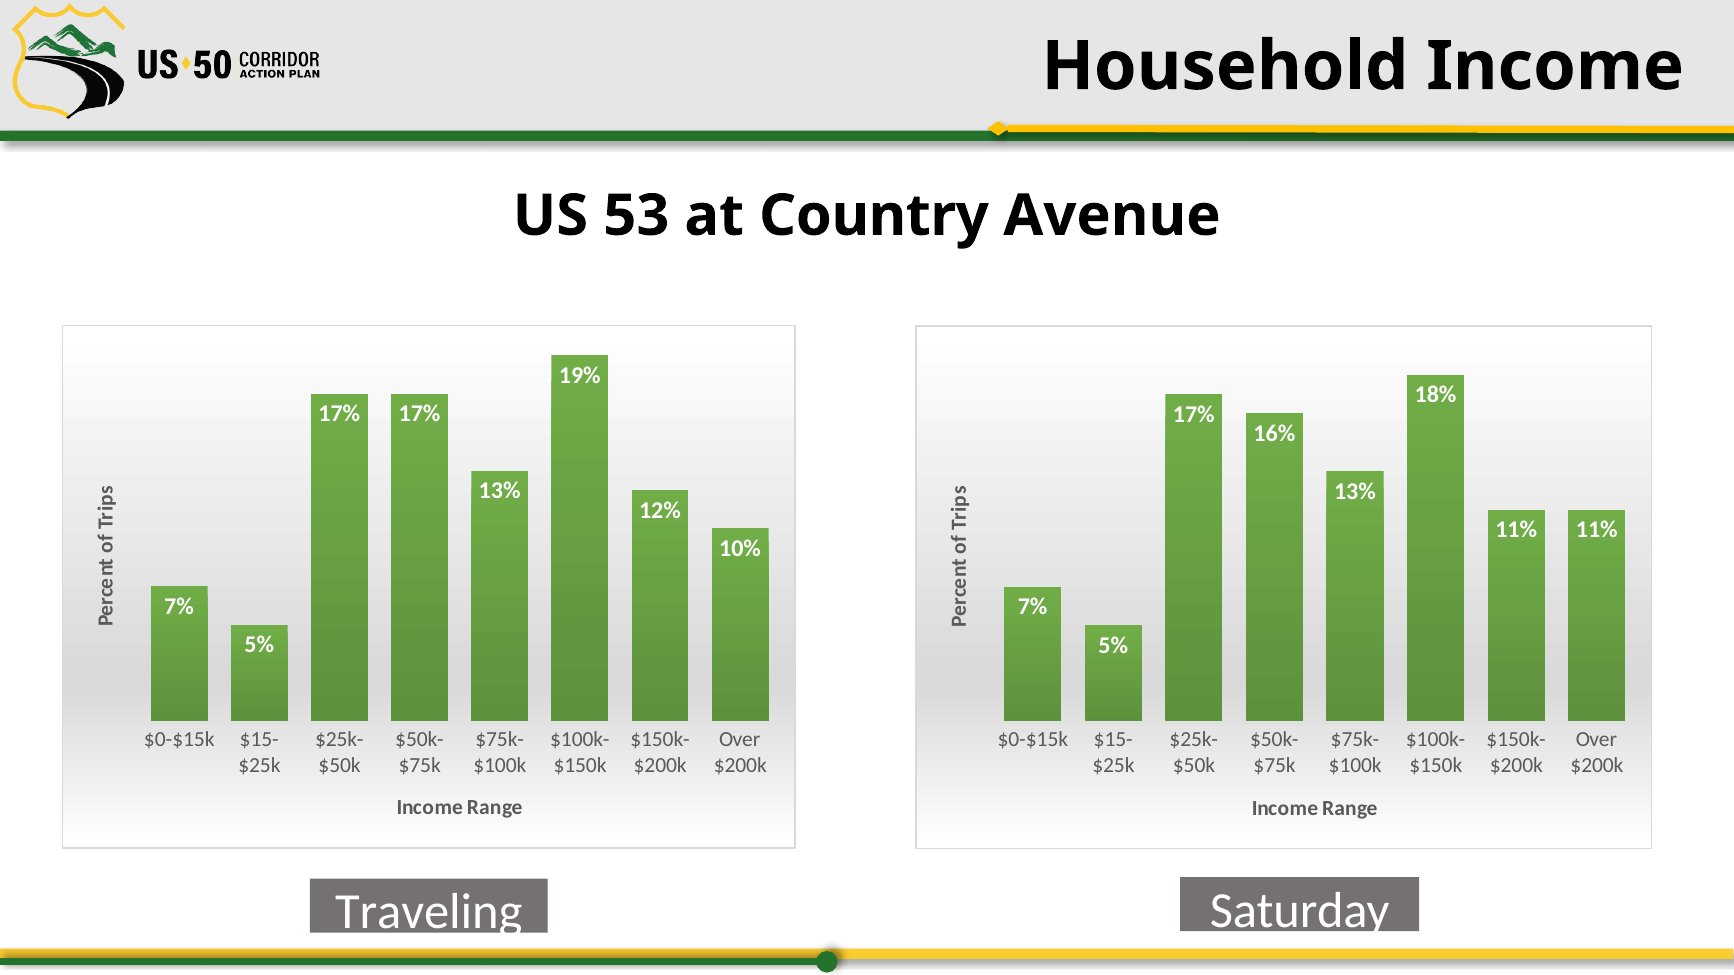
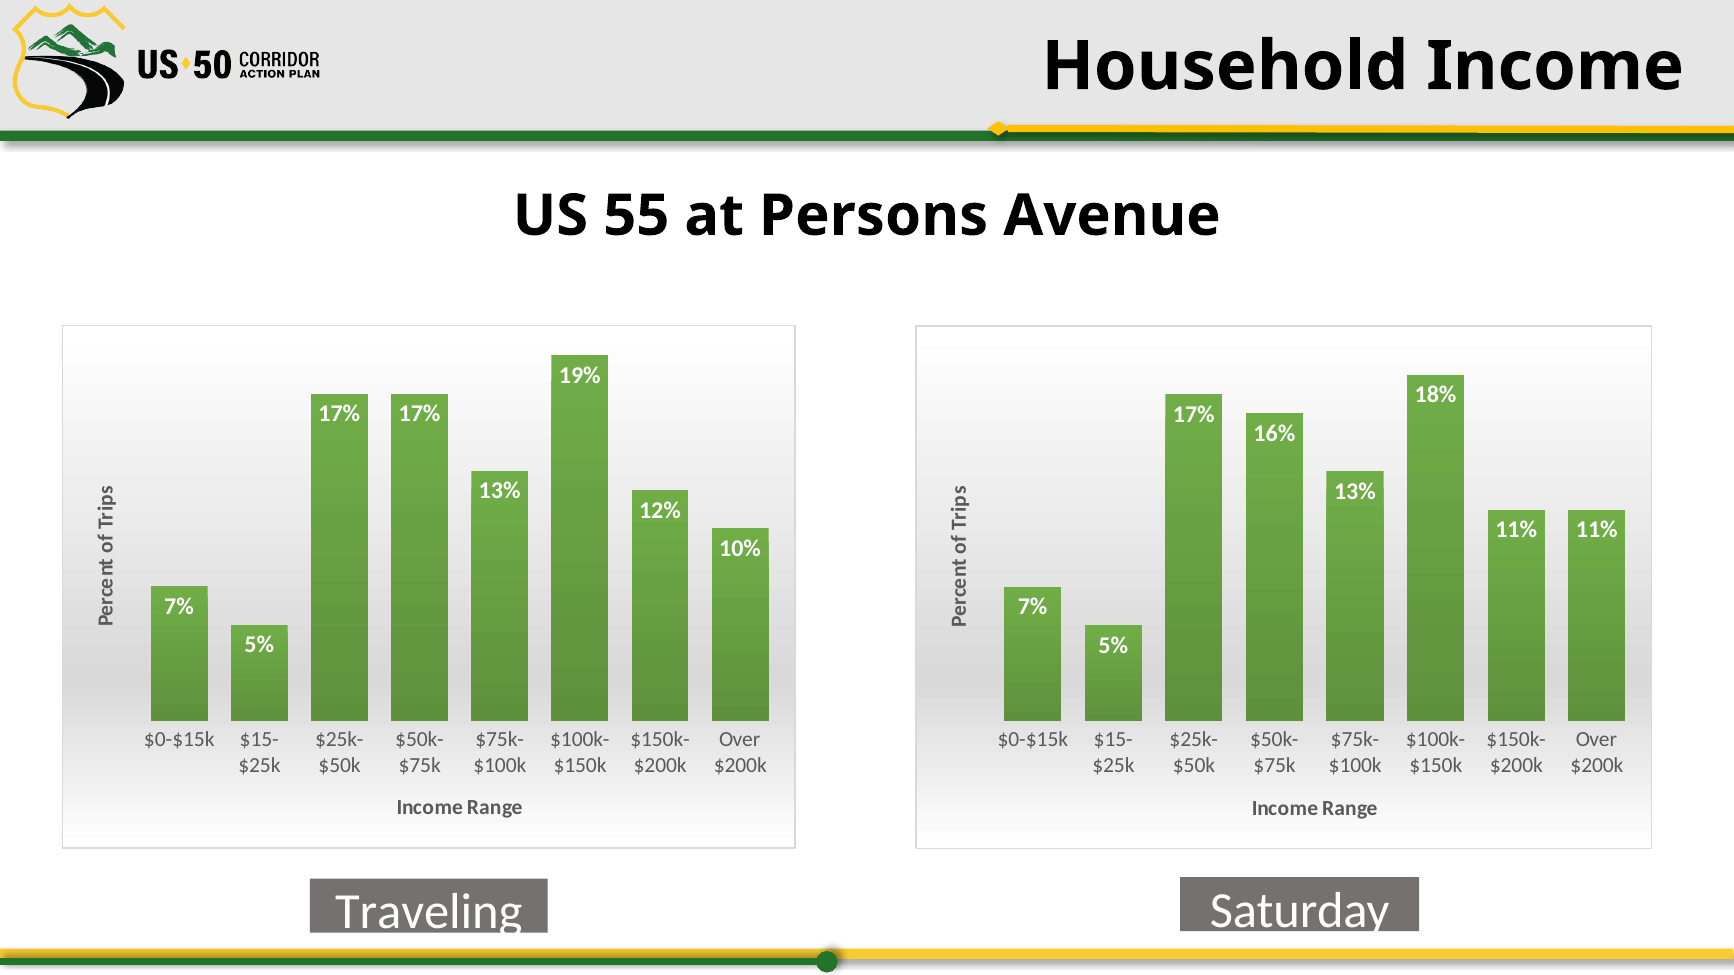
53: 53 -> 55
Country: Country -> Persons
